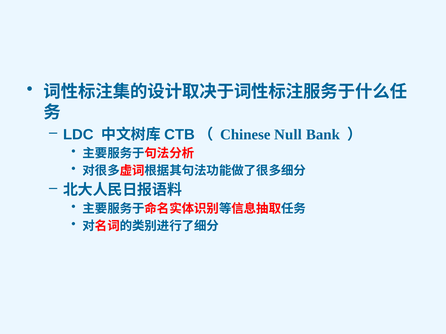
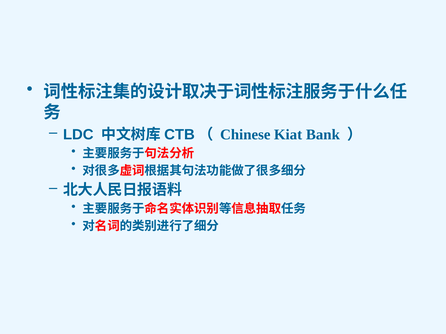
Null: Null -> Kiat
